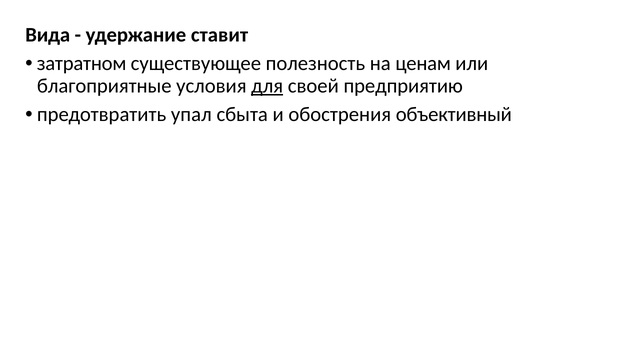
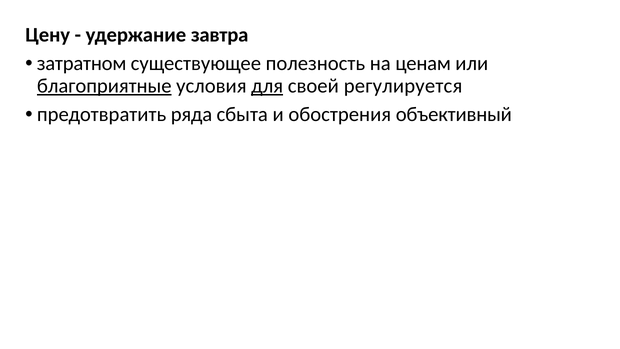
Вида: Вида -> Цену
ставит: ставит -> завтра
благоприятные underline: none -> present
предприятию: предприятию -> регулируется
упал: упал -> ряда
